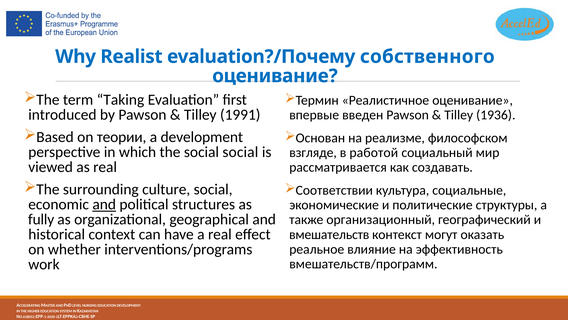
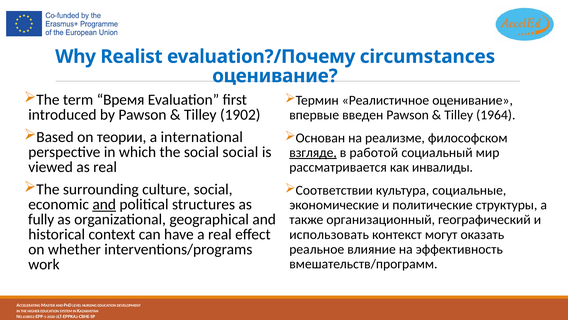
собственного: собственного -> circumstances
Taking: Taking -> Время
1991: 1991 -> 1902
1936: 1936 -> 1964
a development: development -> international
взгляде underline: none -> present
создавать: создавать -> инвалиды
вмешательств: вмешательств -> использовать
